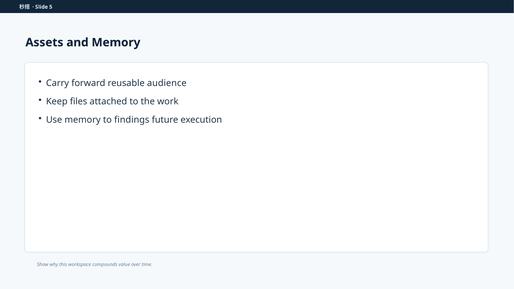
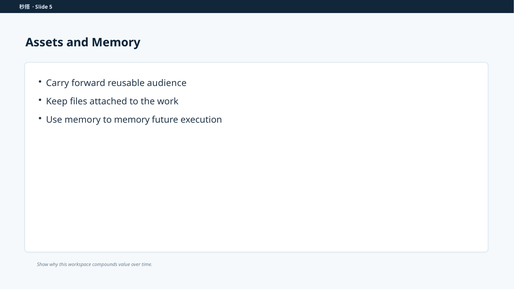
to findings: findings -> memory
